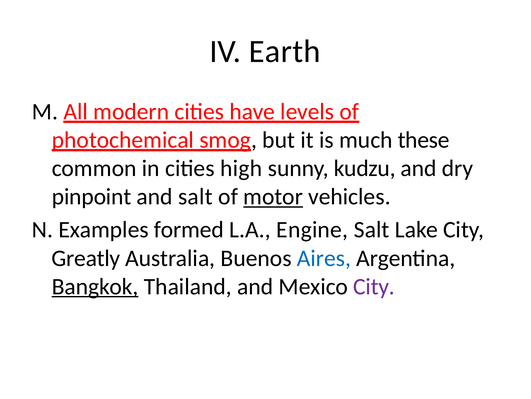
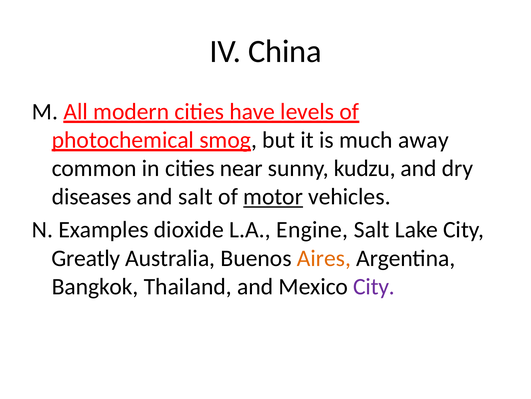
Earth: Earth -> China
these: these -> away
high: high -> near
pinpoint: pinpoint -> diseases
formed: formed -> dioxide
Aires colour: blue -> orange
Bangkok underline: present -> none
